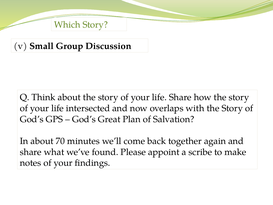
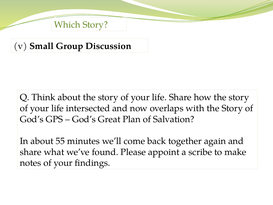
70: 70 -> 55
